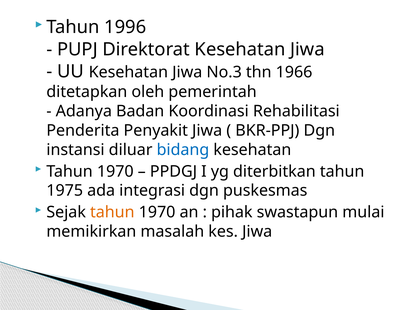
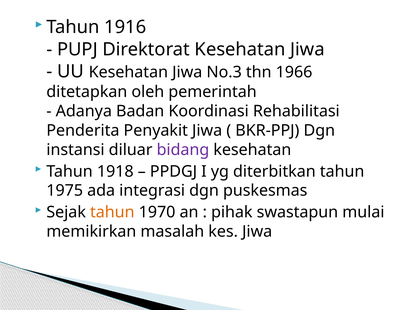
1996: 1996 -> 1916
bidang colour: blue -> purple
1970 at (115, 171): 1970 -> 1918
